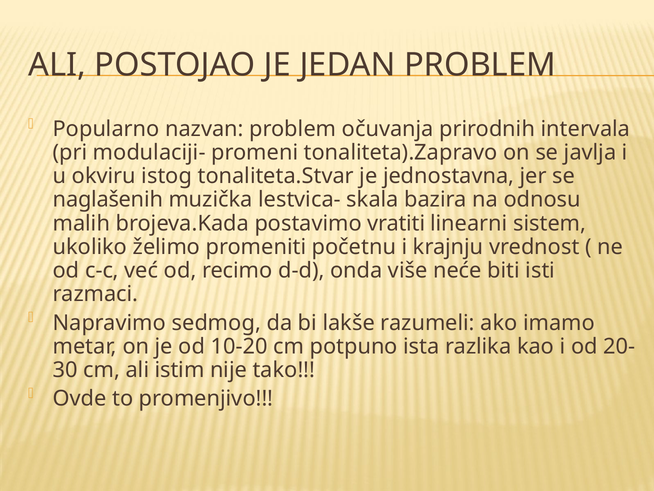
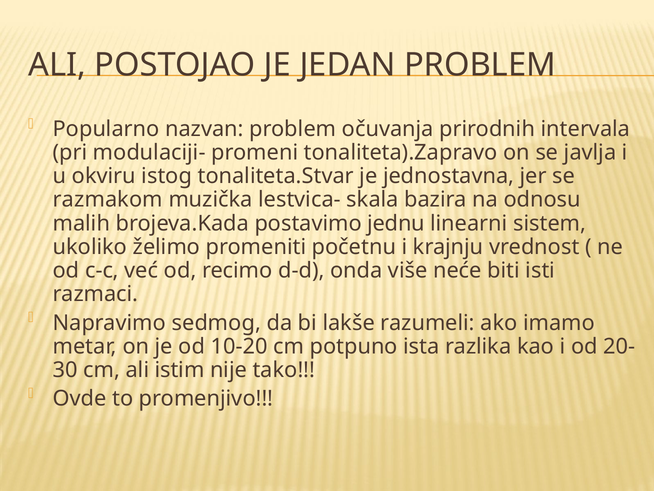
naglašenih: naglašenih -> razmakom
vratiti: vratiti -> jednu
